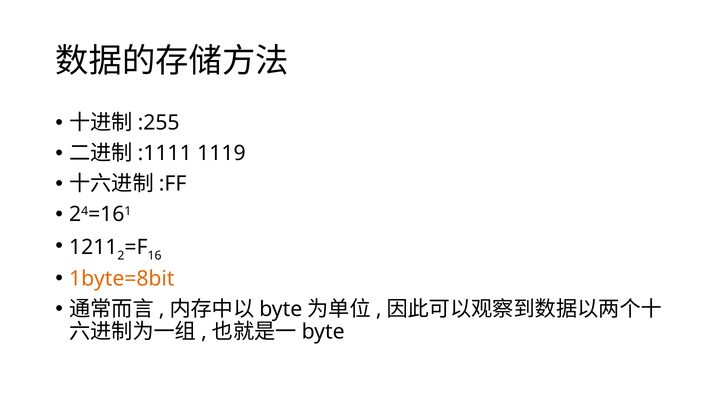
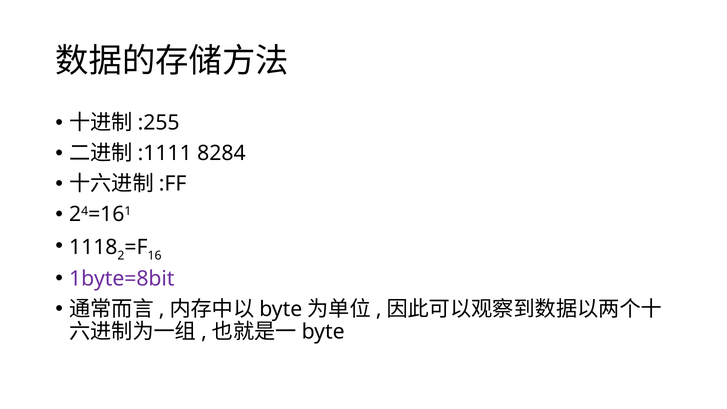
1119: 1119 -> 8284
1211: 1211 -> 1118
1byte=8bit colour: orange -> purple
